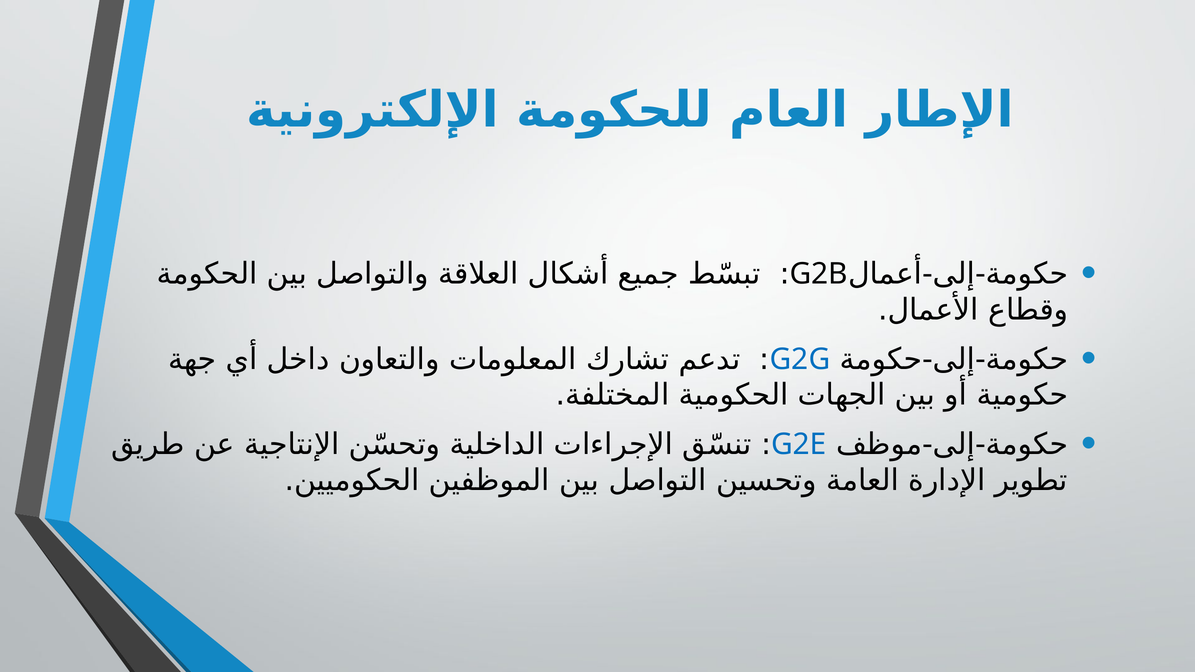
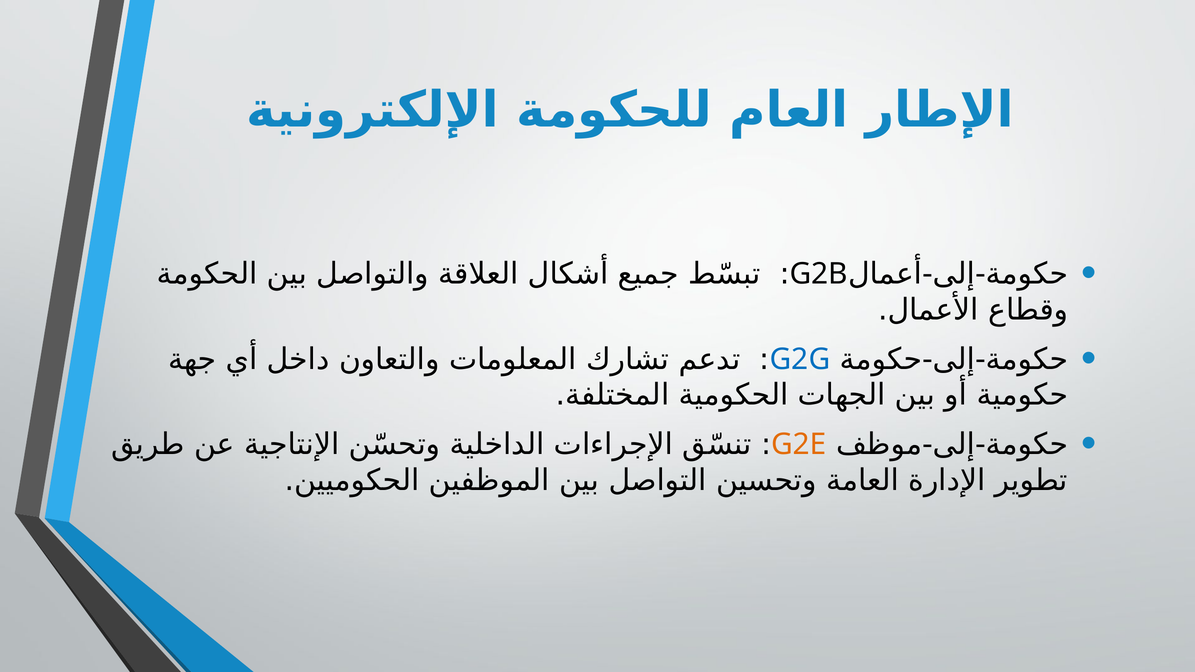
G2E colour: blue -> orange
